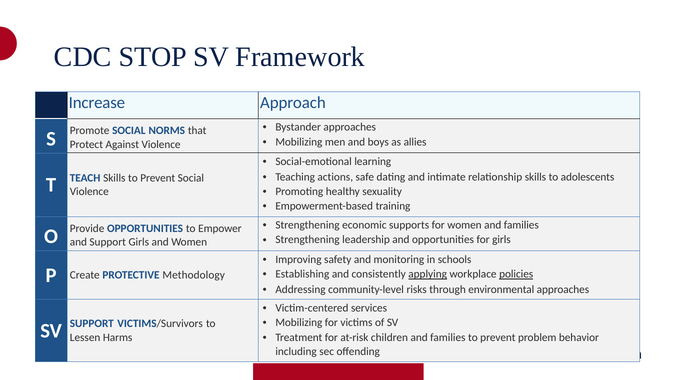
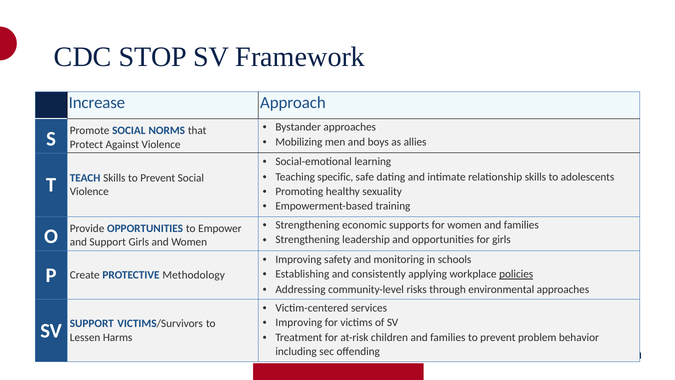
actions: actions -> specific
applying underline: present -> none
Mobilizing at (299, 322): Mobilizing -> Improving
